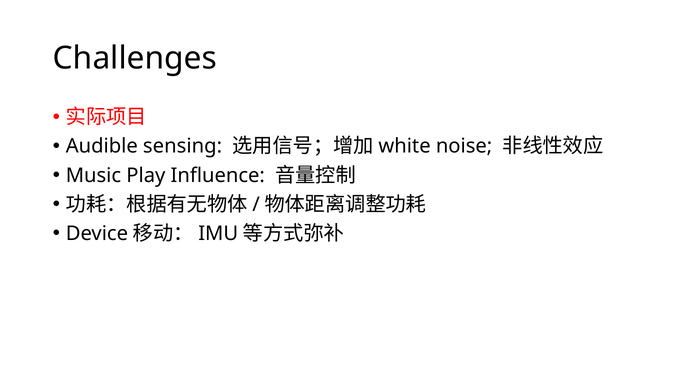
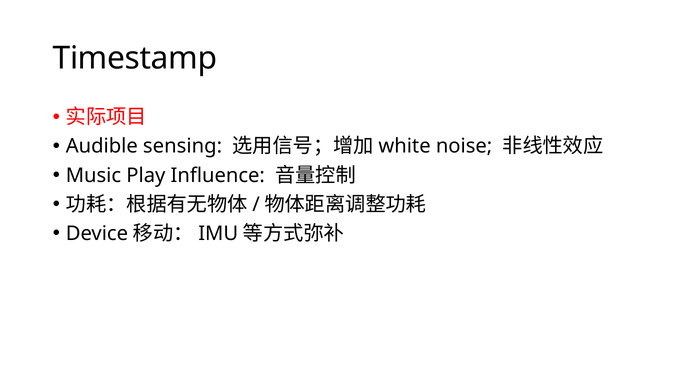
Challenges: Challenges -> Timestamp
